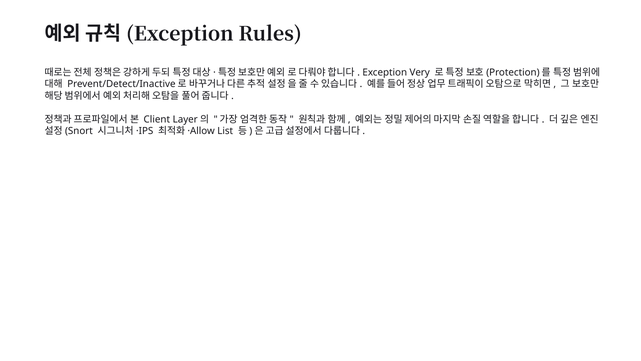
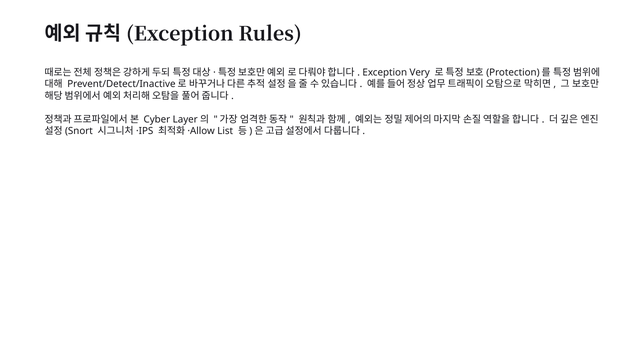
Client: Client -> Cyber
